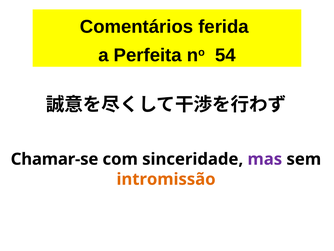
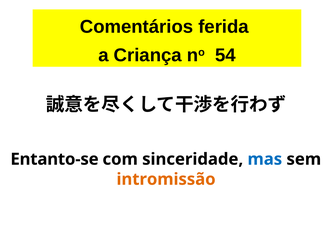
Perfeita: Perfeita -> Criança
Chamar-se: Chamar-se -> Entanto-se
mas colour: purple -> blue
